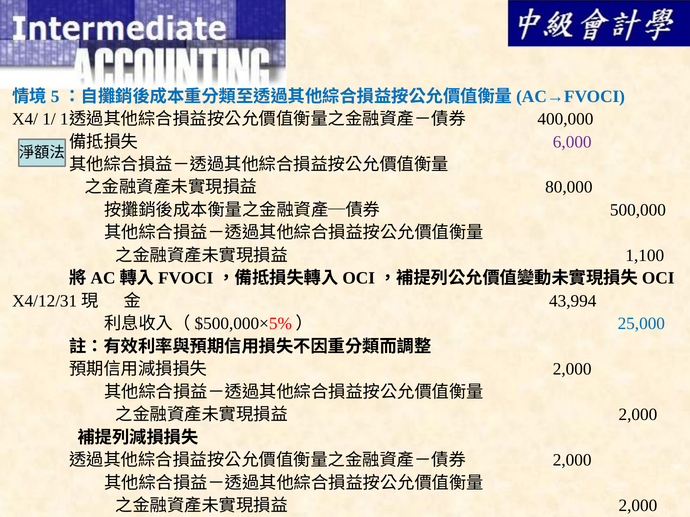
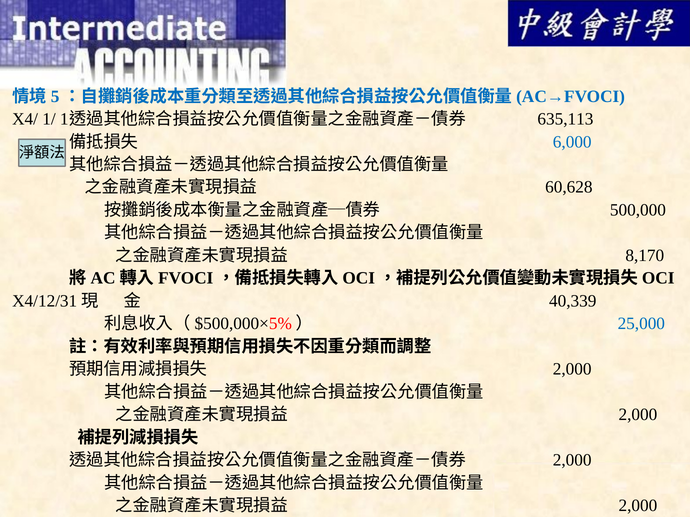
400,000: 400,000 -> 635,113
6,000 colour: purple -> blue
80,000: 80,000 -> 60,628
1,100: 1,100 -> 8,170
43,994: 43,994 -> 40,339
